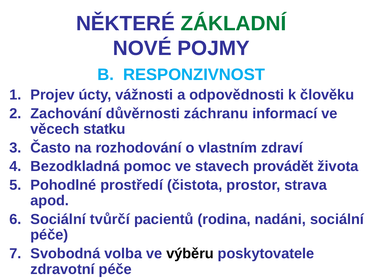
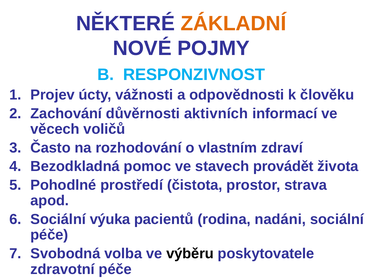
ZÁKLADNÍ colour: green -> orange
záchranu: záchranu -> aktivních
statku: statku -> voličů
tvůrčí: tvůrčí -> výuka
